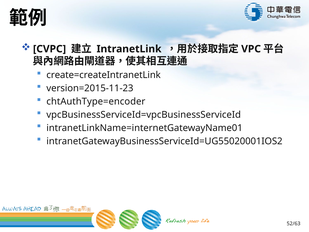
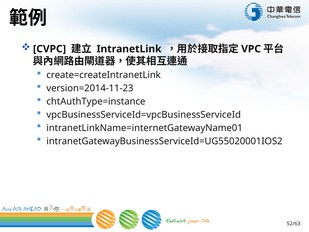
version=2015-11-23: version=2015-11-23 -> version=2014-11-23
chtAuthType=encoder: chtAuthType=encoder -> chtAuthType=instance
